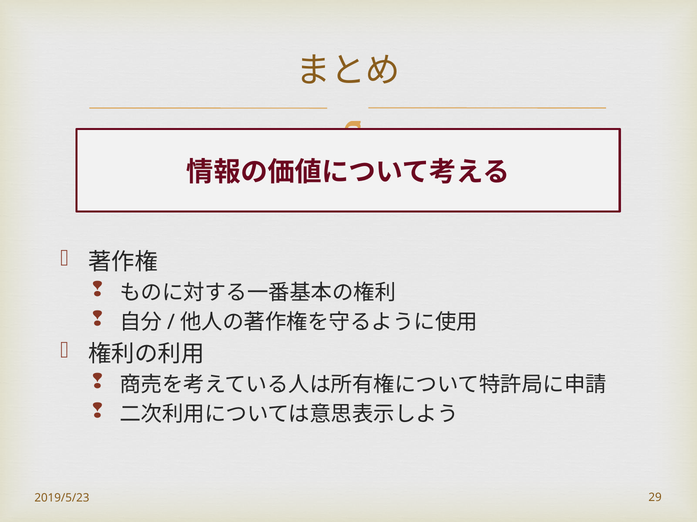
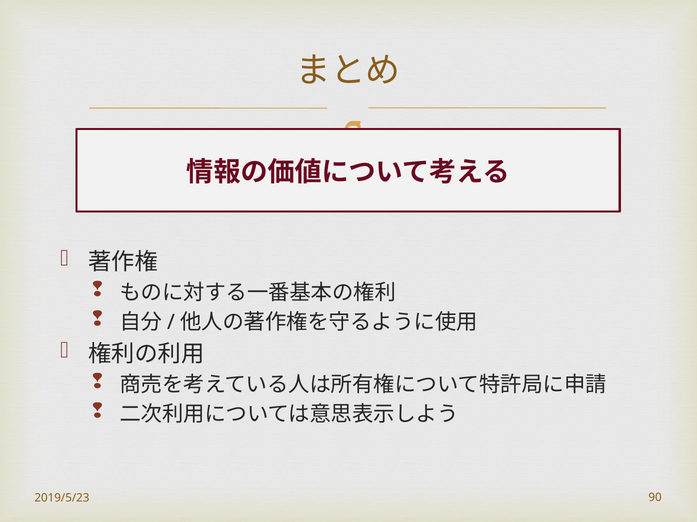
29: 29 -> 90
